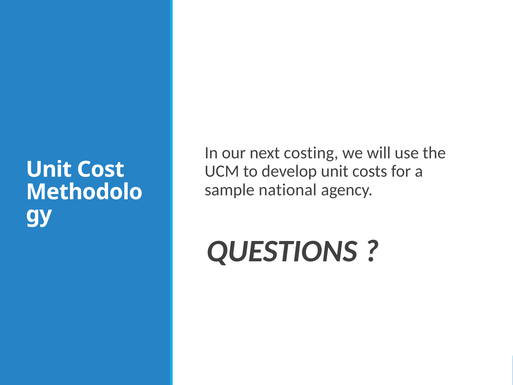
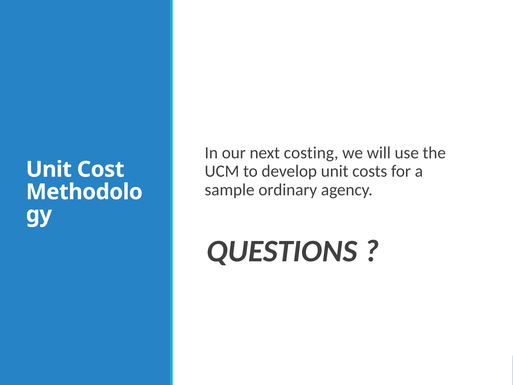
national: national -> ordinary
